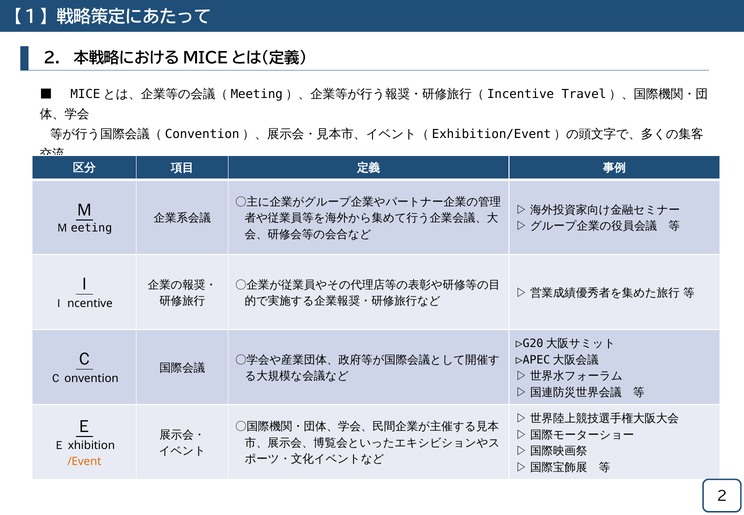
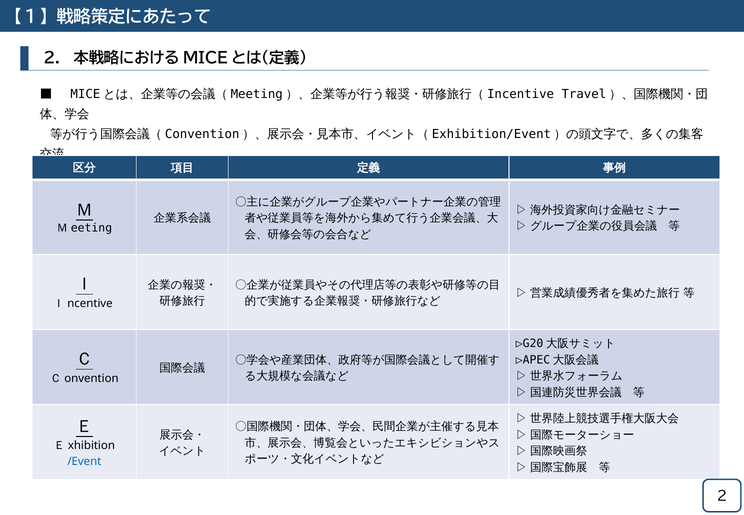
/Event colour: orange -> blue
